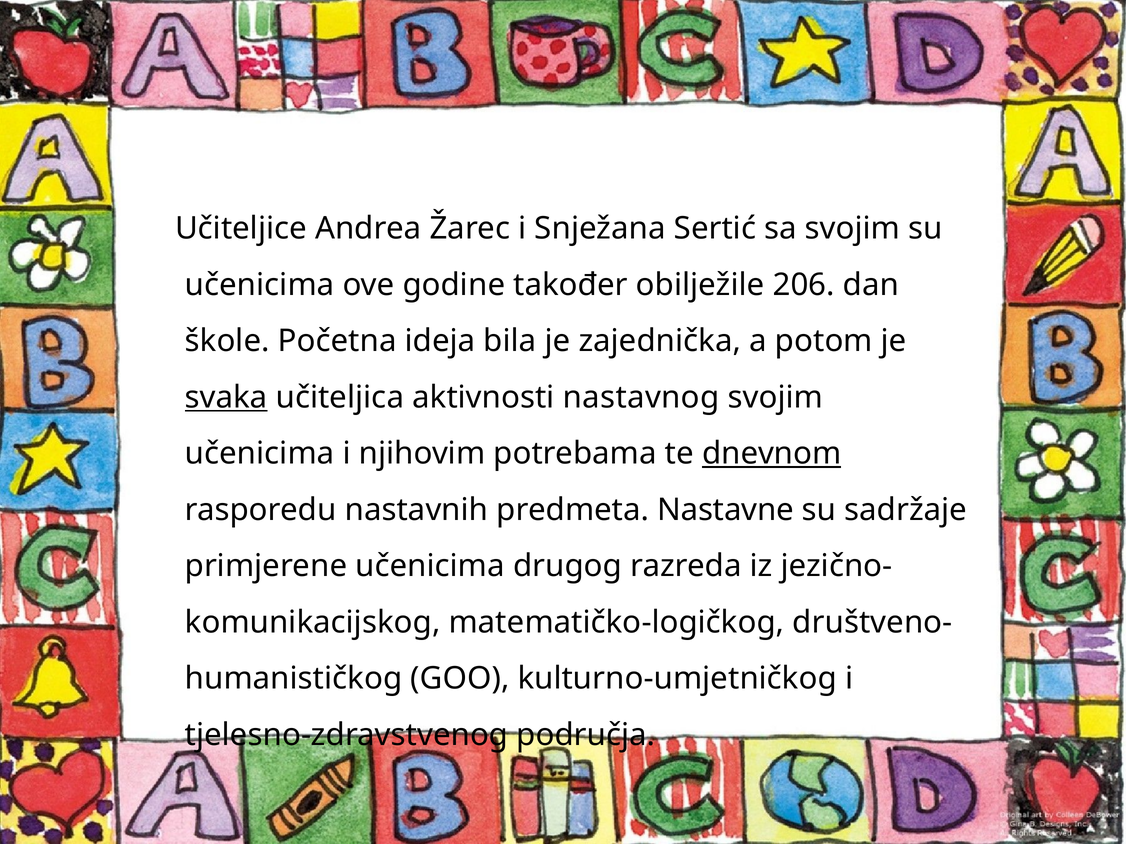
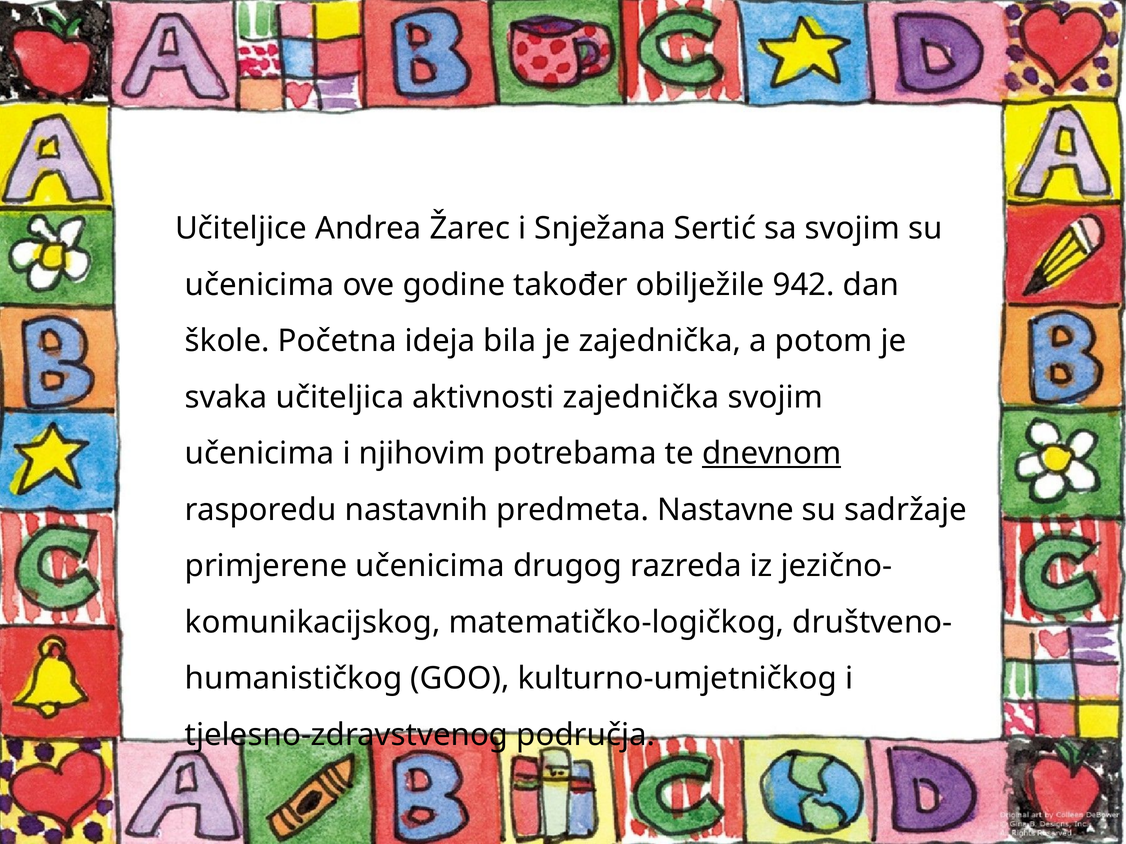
206: 206 -> 942
svaka underline: present -> none
aktivnosti nastavnog: nastavnog -> zajednička
